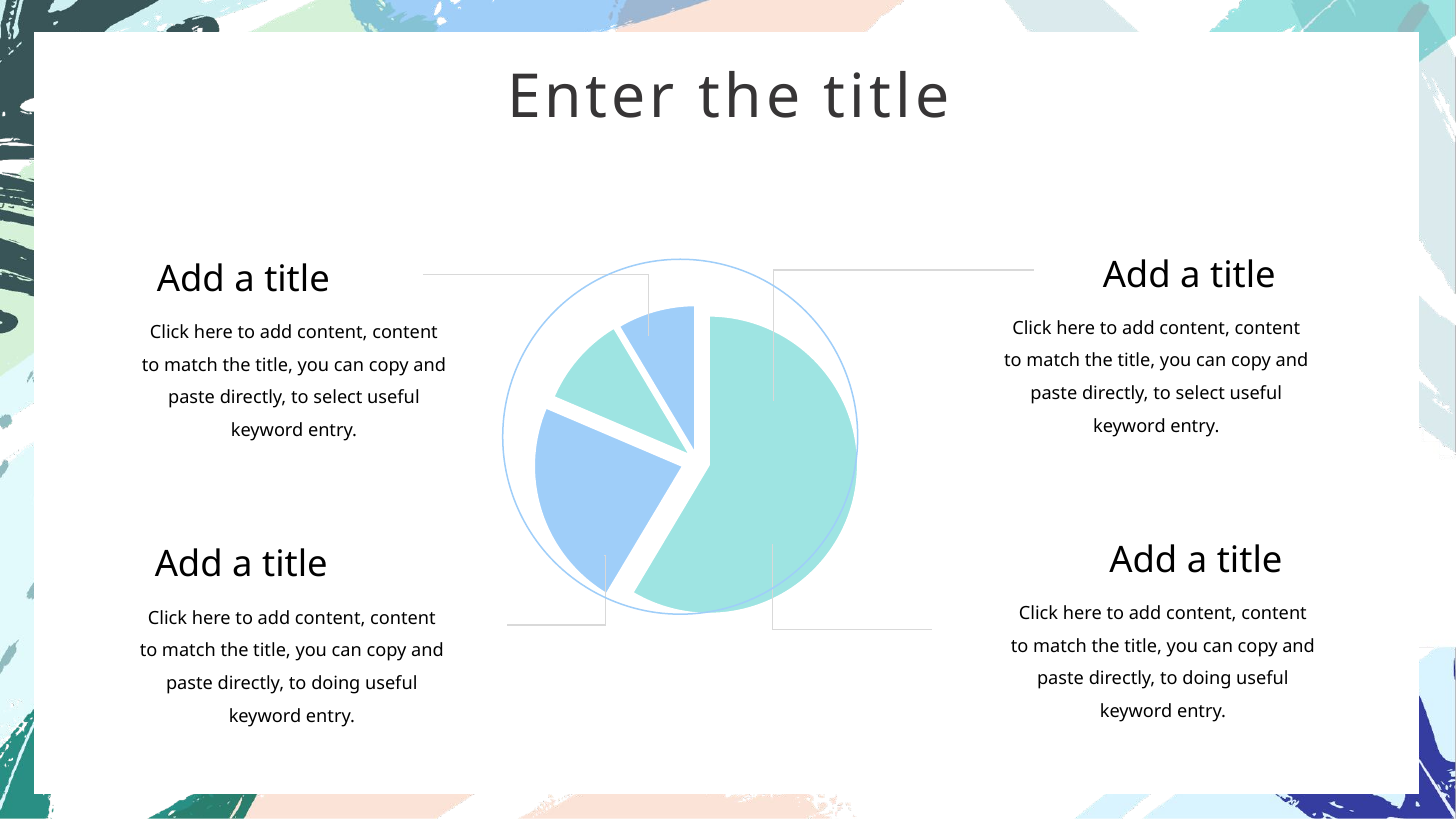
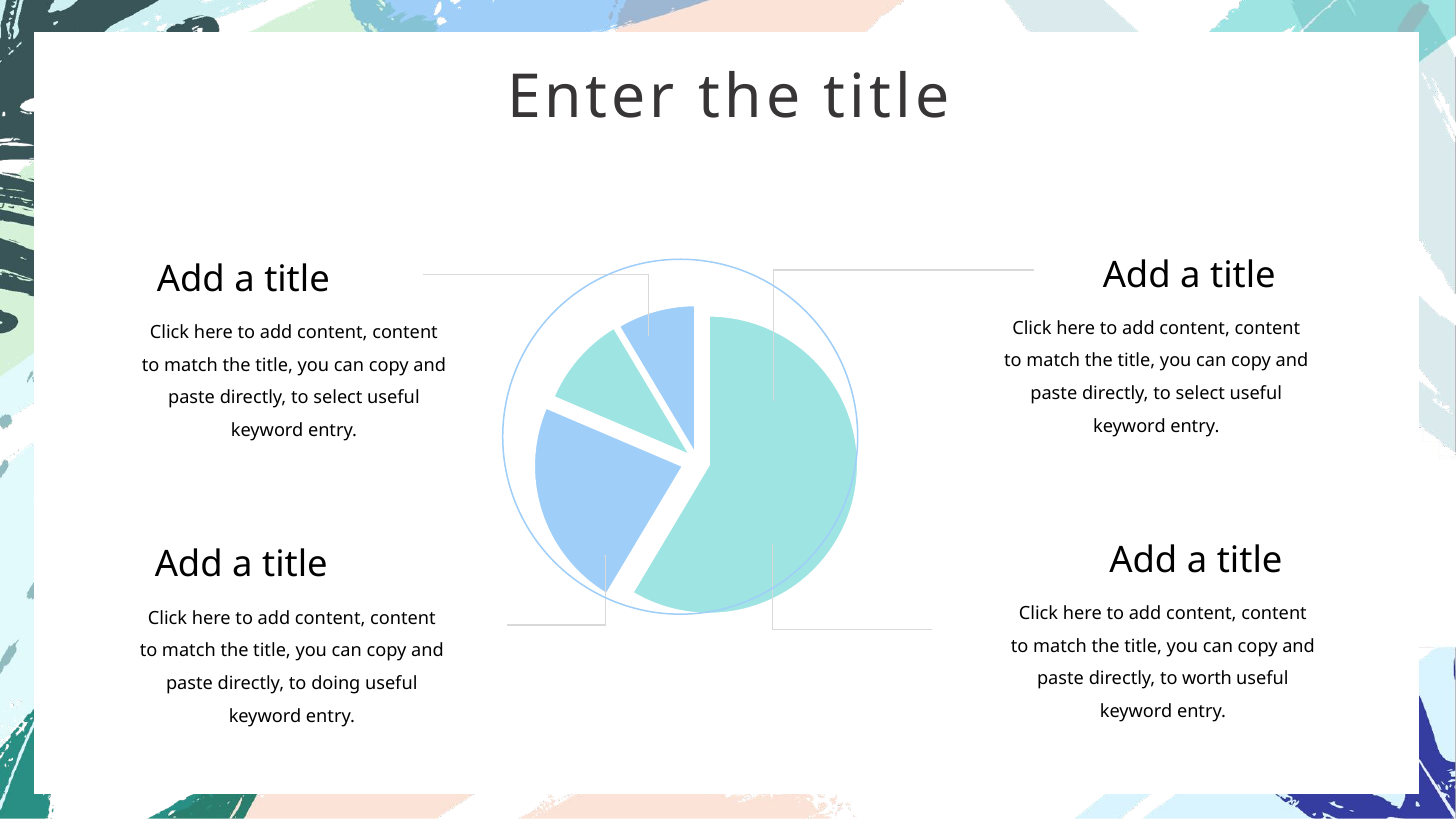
doing at (1207, 679): doing -> worth
